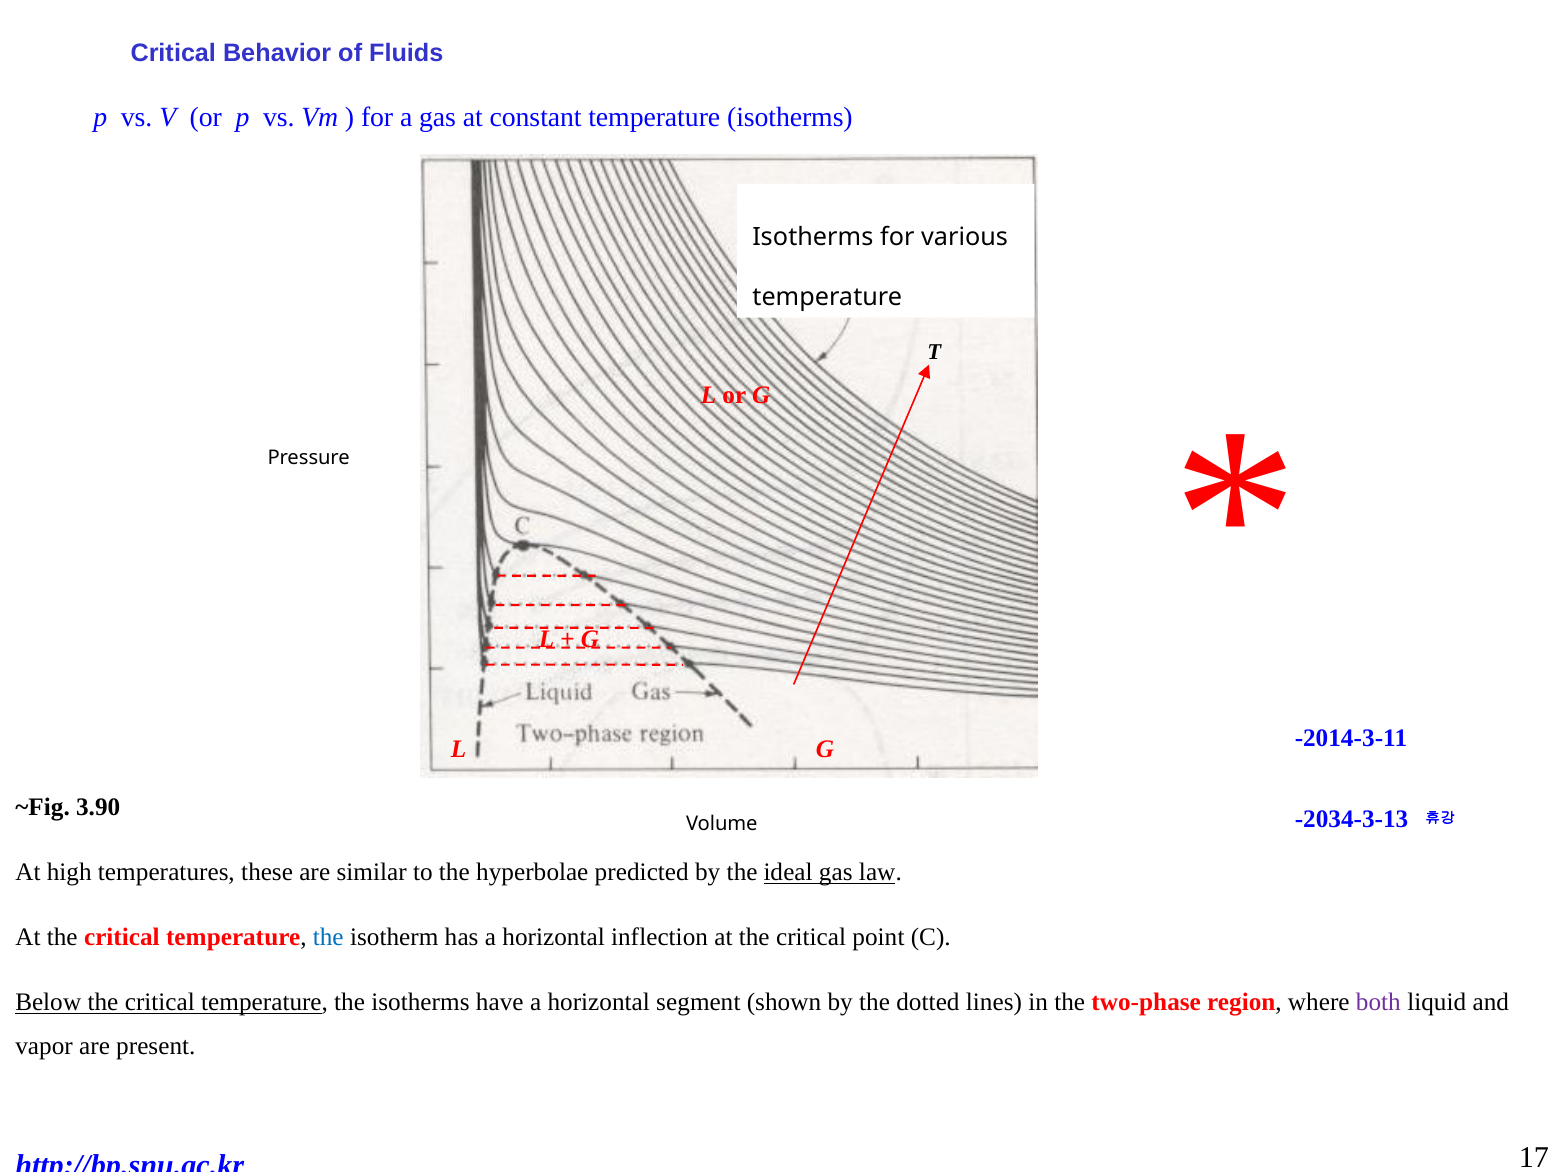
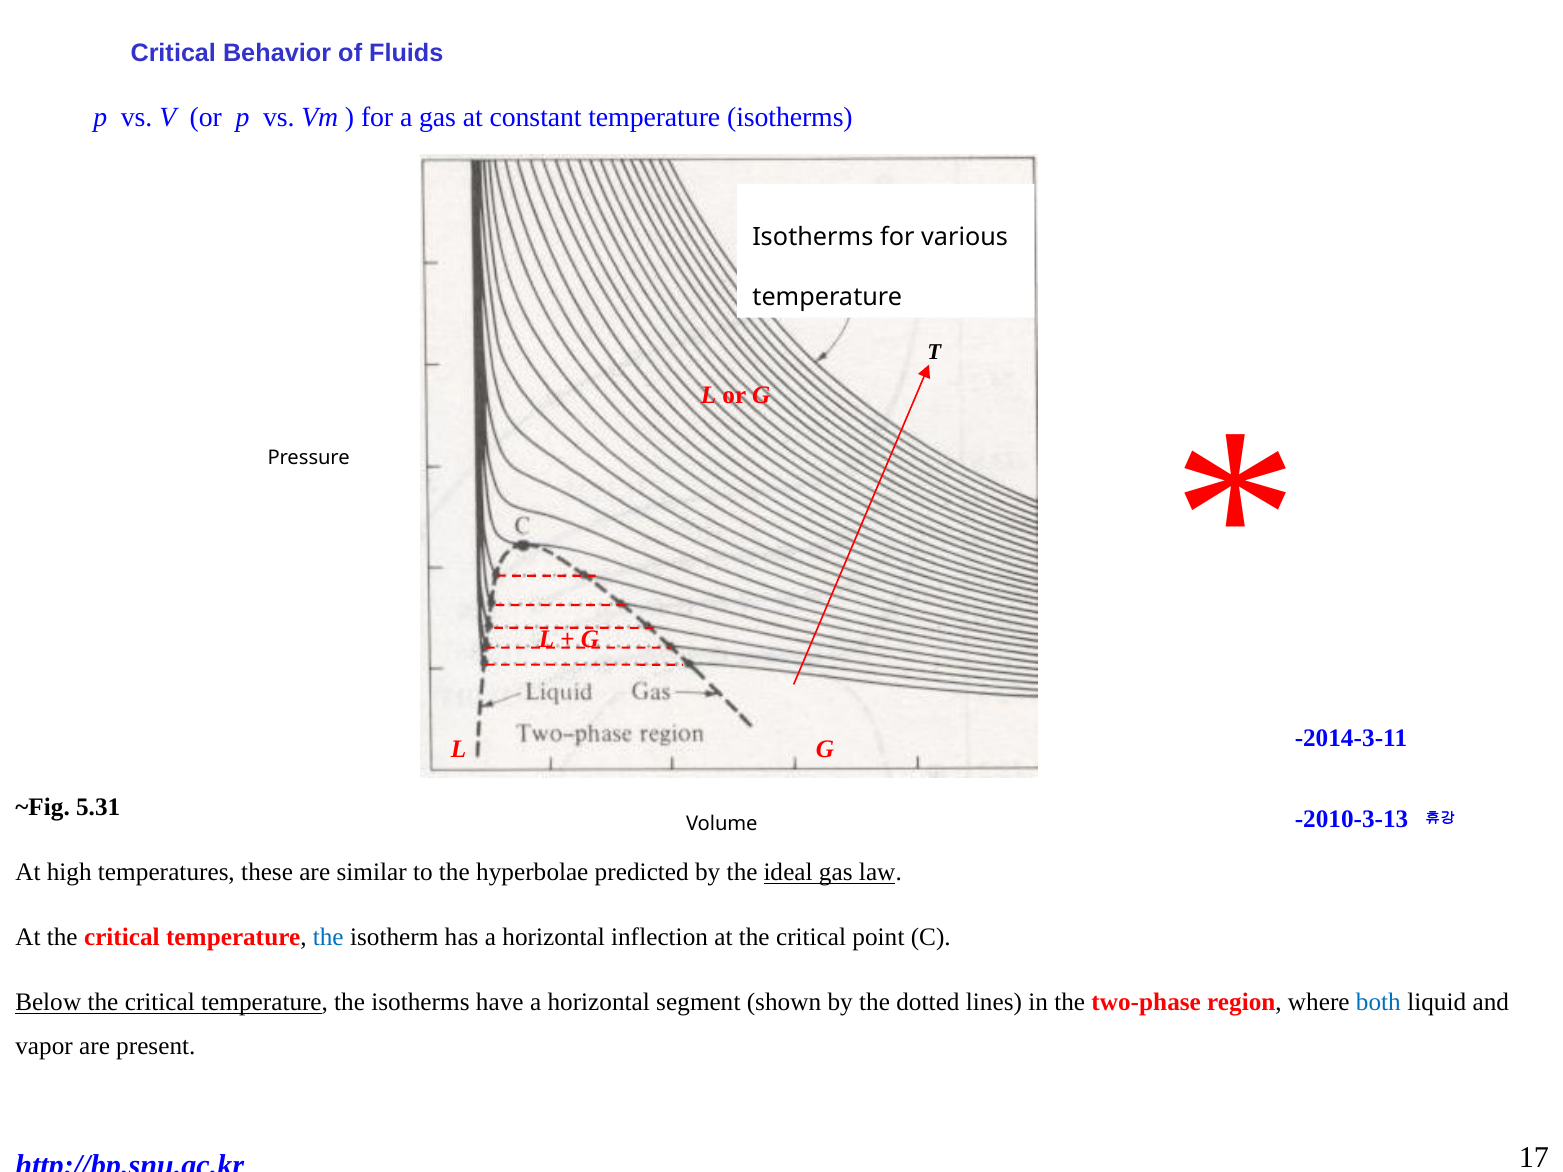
3.90: 3.90 -> 5.31
-2034-3-13: -2034-3-13 -> -2010-3-13
both colour: purple -> blue
